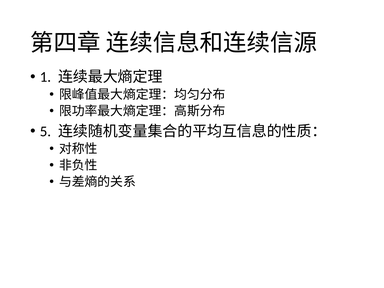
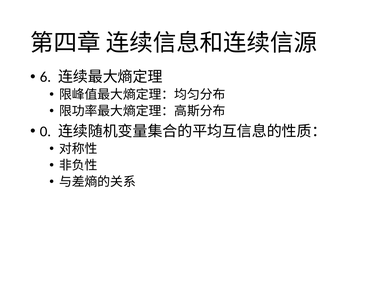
1: 1 -> 6
5: 5 -> 0
